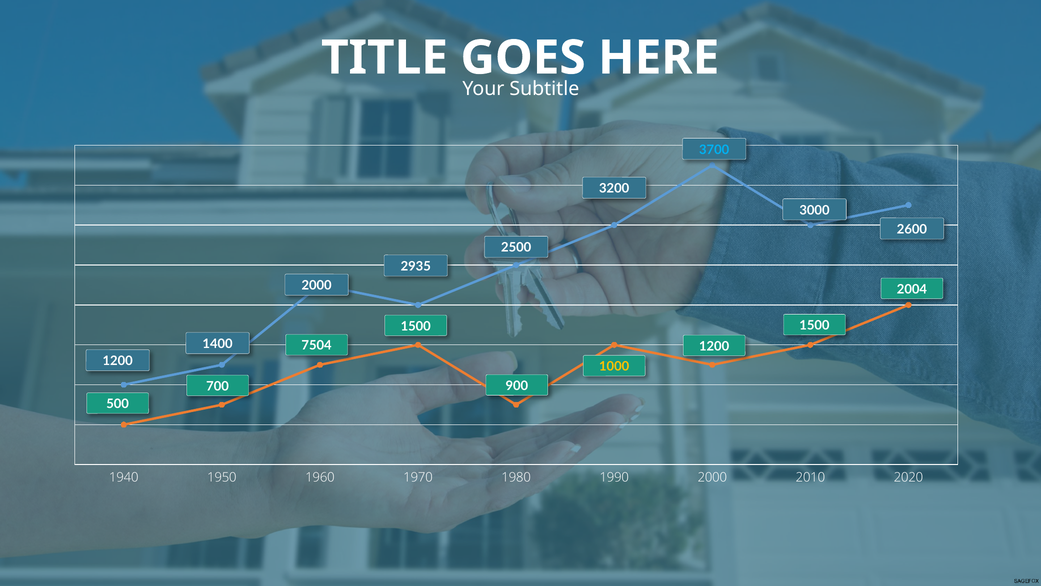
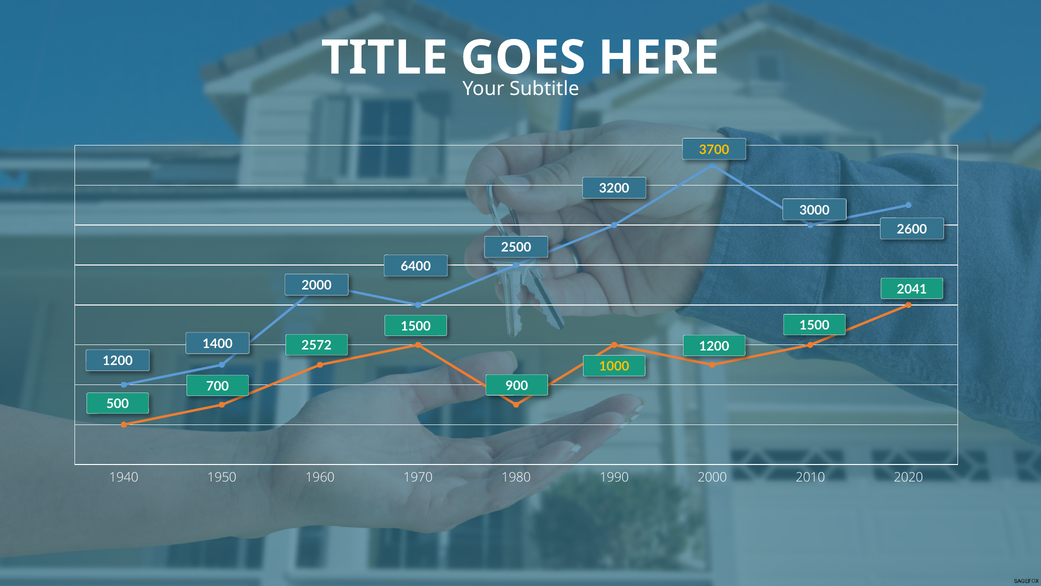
3700 colour: light blue -> yellow
2935: 2935 -> 6400
2004: 2004 -> 2041
7504: 7504 -> 2572
